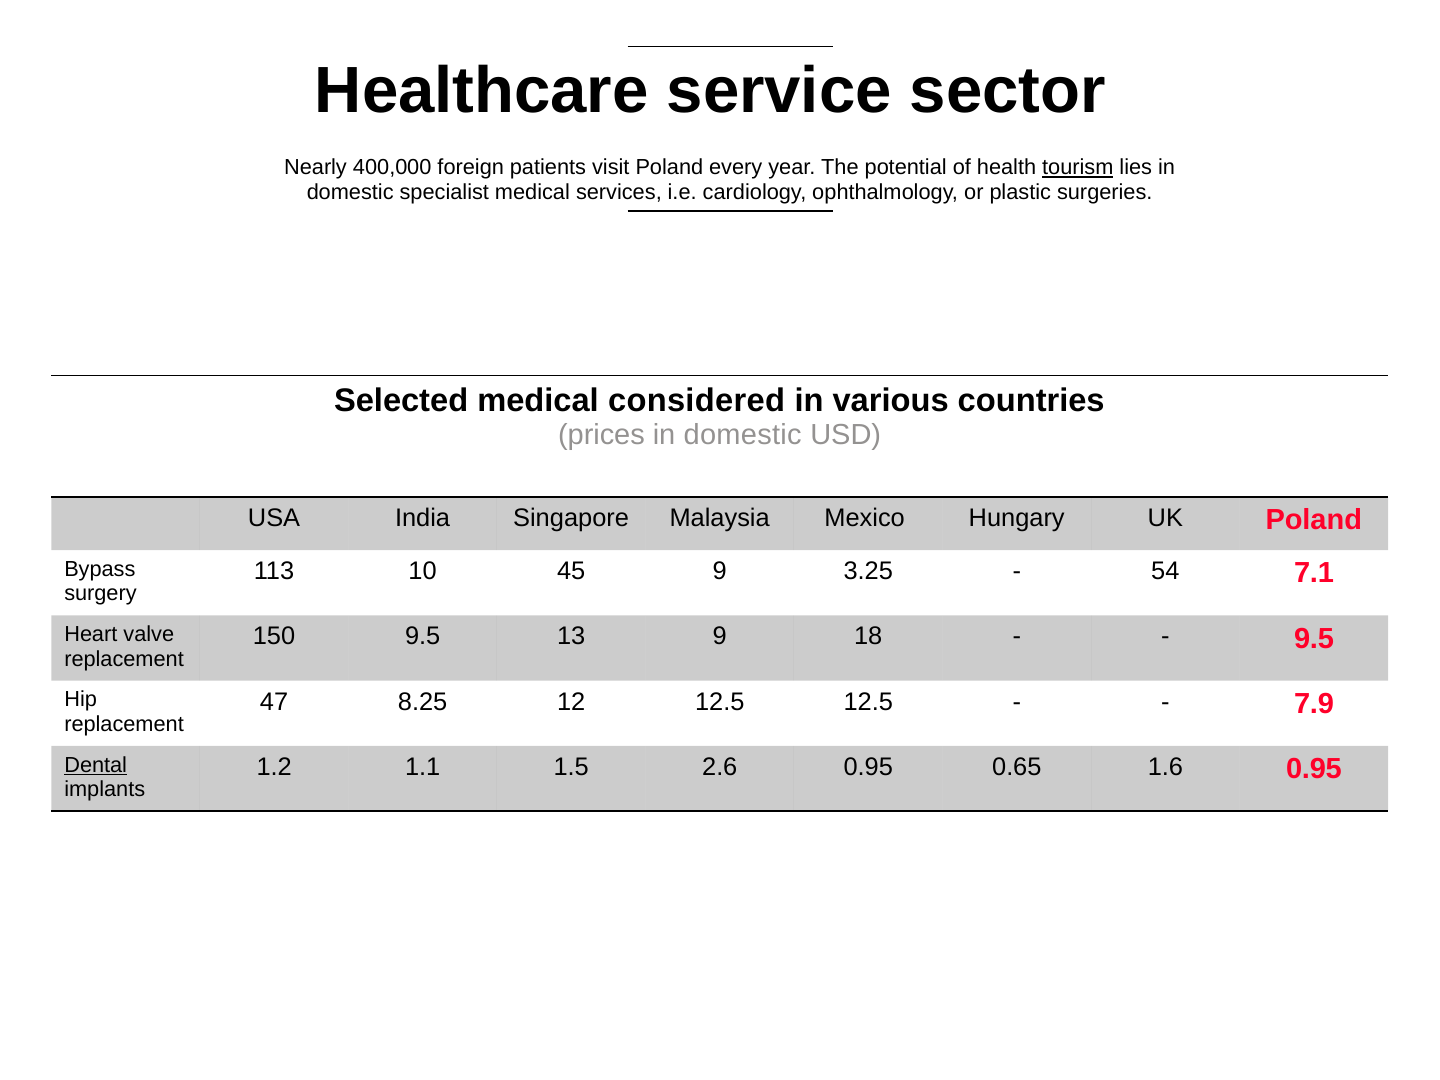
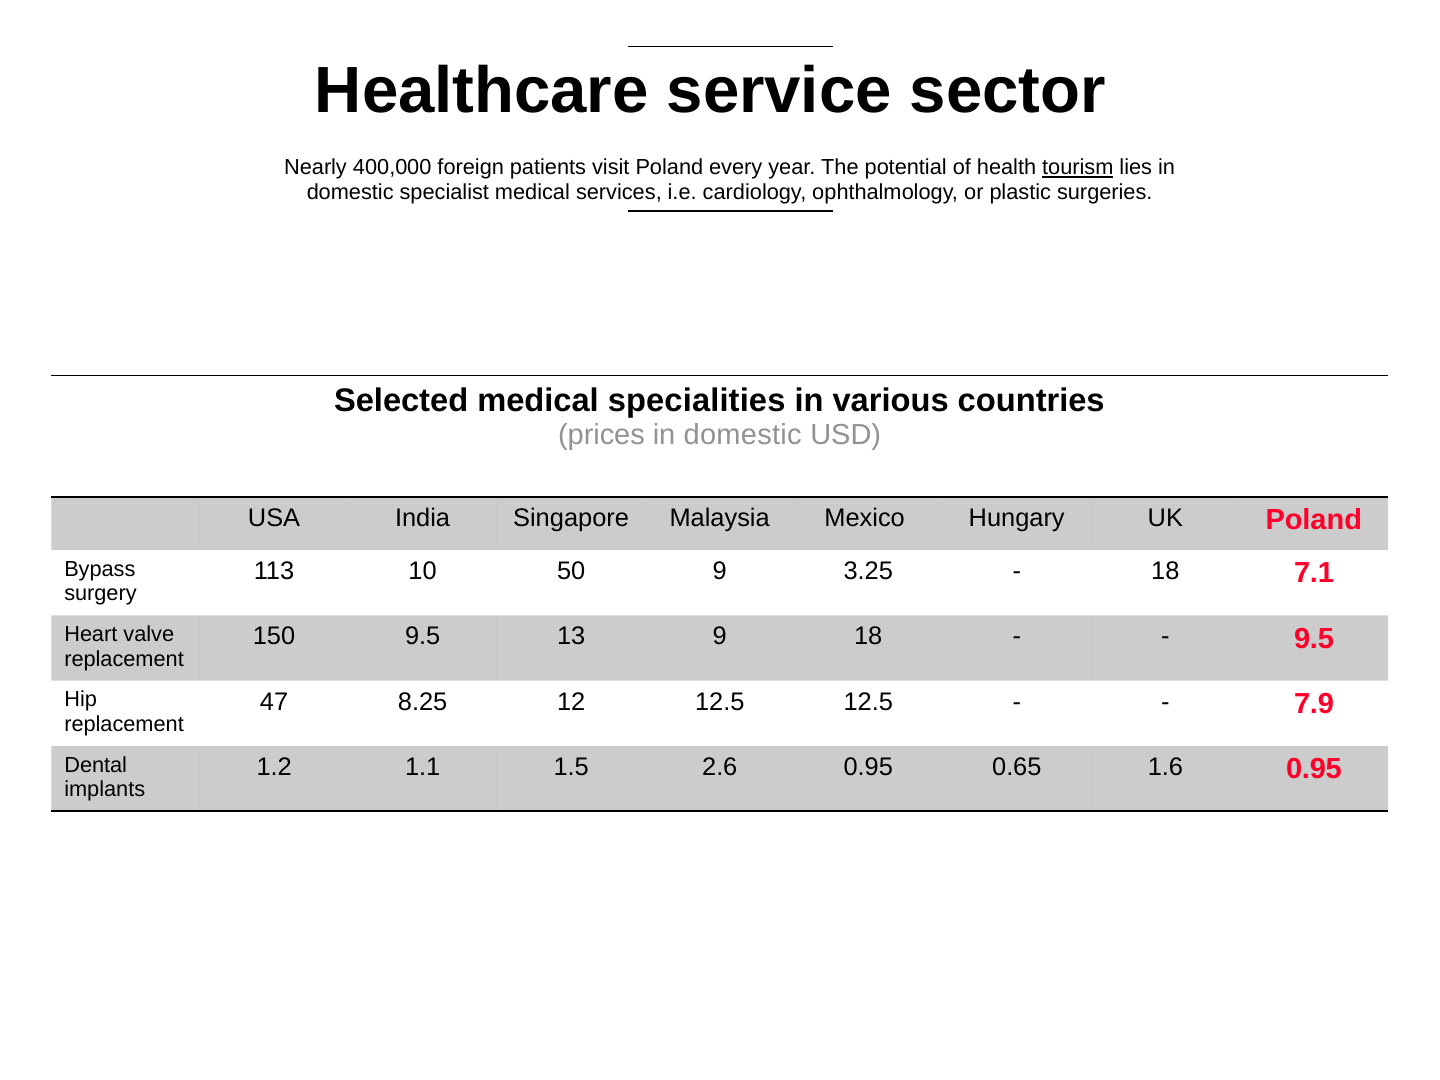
considered: considered -> specialities
45: 45 -> 50
54 at (1165, 571): 54 -> 18
Dental underline: present -> none
